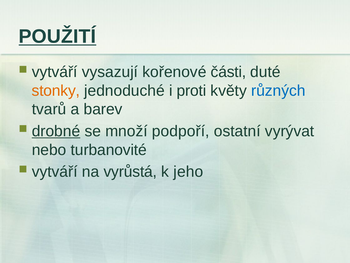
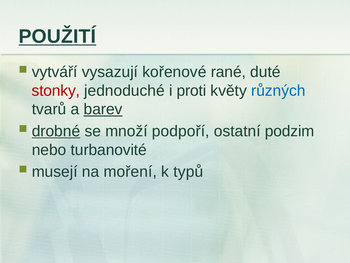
části: části -> rané
stonky colour: orange -> red
barev underline: none -> present
vyrývat: vyrývat -> podzim
vytváří at (55, 171): vytváří -> musejí
vyrůstá: vyrůstá -> moření
jeho: jeho -> typů
